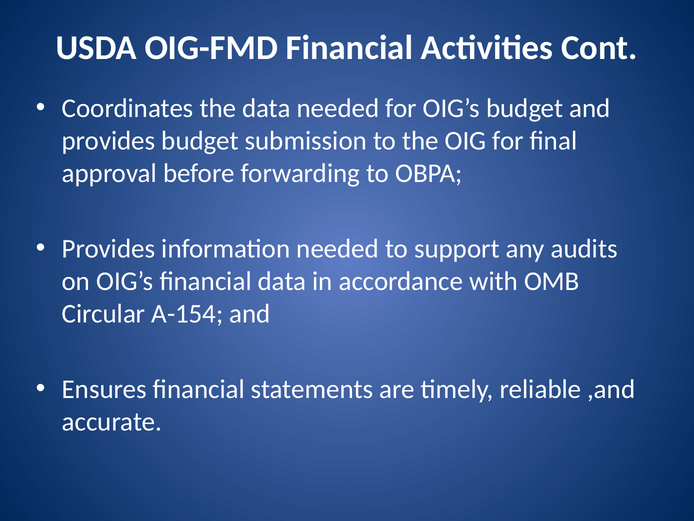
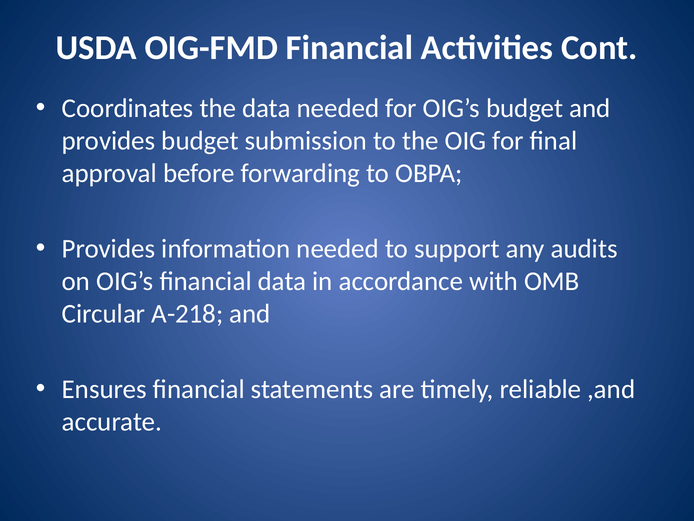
A-154: A-154 -> A-218
